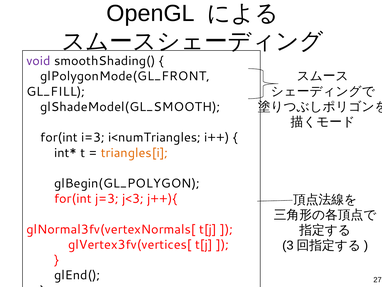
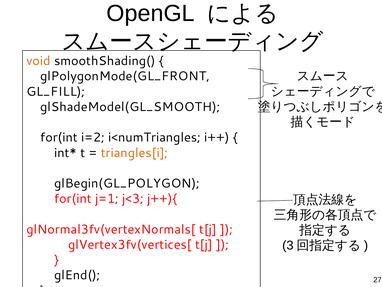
void colour: purple -> orange
i=3: i=3 -> i=2
j=3: j=3 -> j=1
